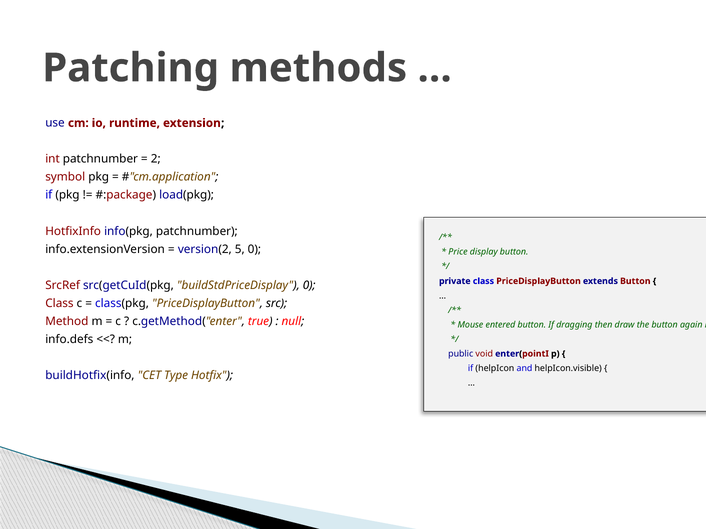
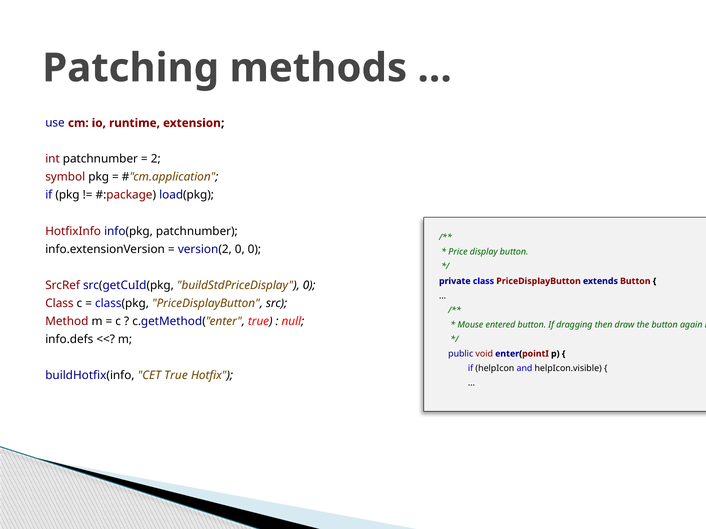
version(2 5: 5 -> 0
CET Type: Type -> True
